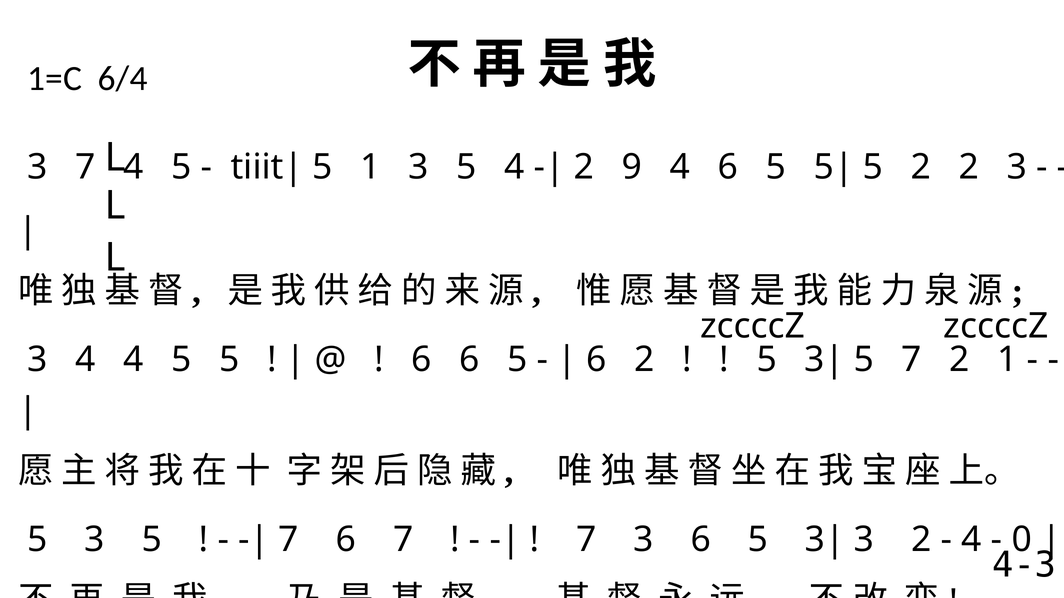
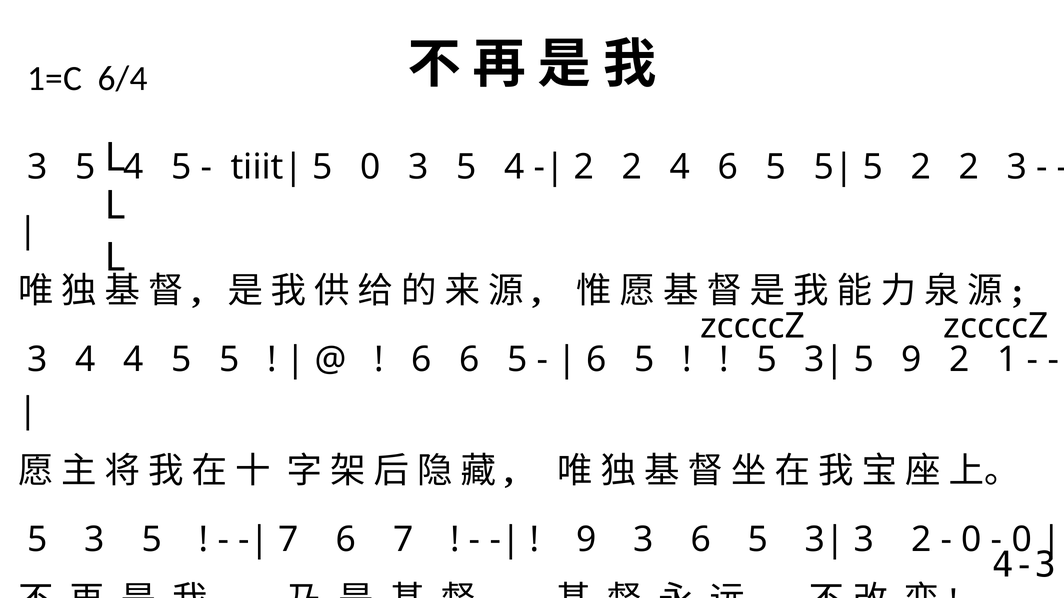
7 at (85, 167): 7 -> 5
5 1: 1 -> 0
9 at (632, 167): 9 -> 2
2 at (644, 360): 2 -> 5
5 7: 7 -> 9
7 at (586, 540): 7 -> 9
4 at (971, 540): 4 -> 0
